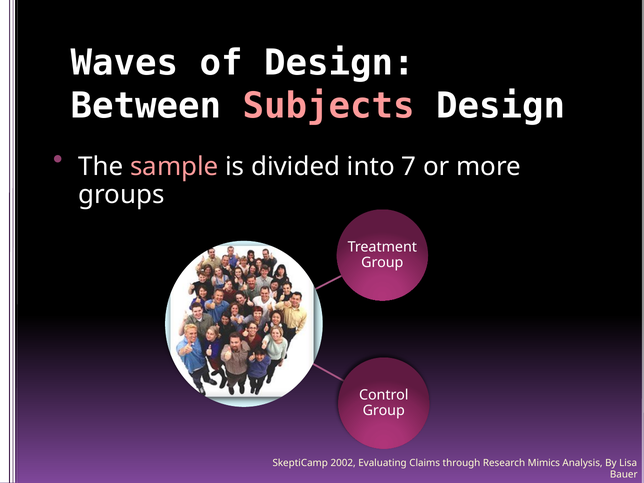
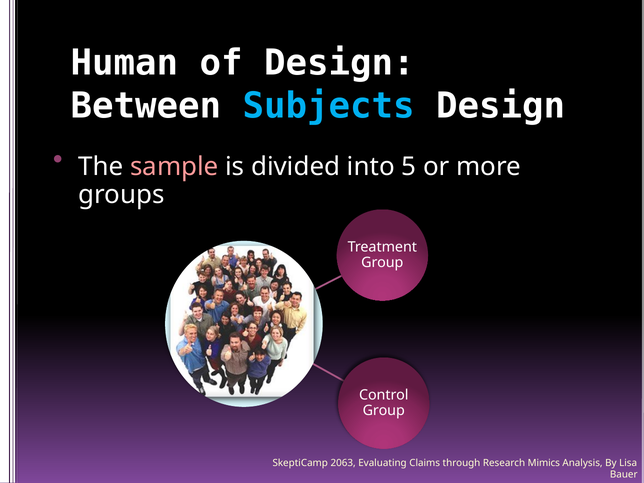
Waves: Waves -> Human
Subjects colour: pink -> light blue
7: 7 -> 5
2002: 2002 -> 2063
